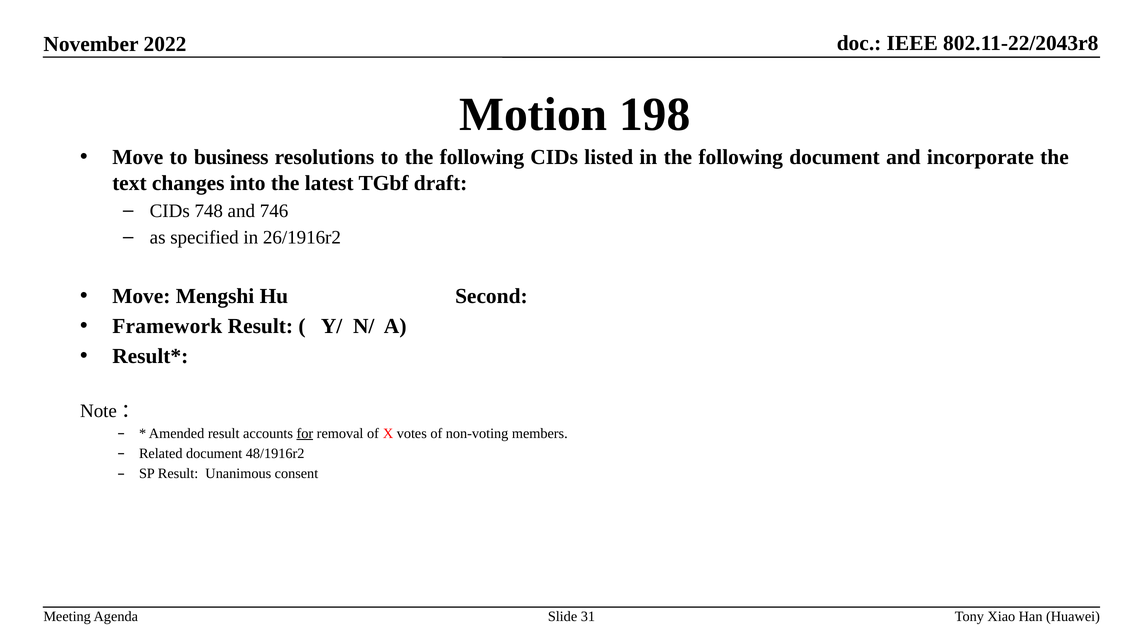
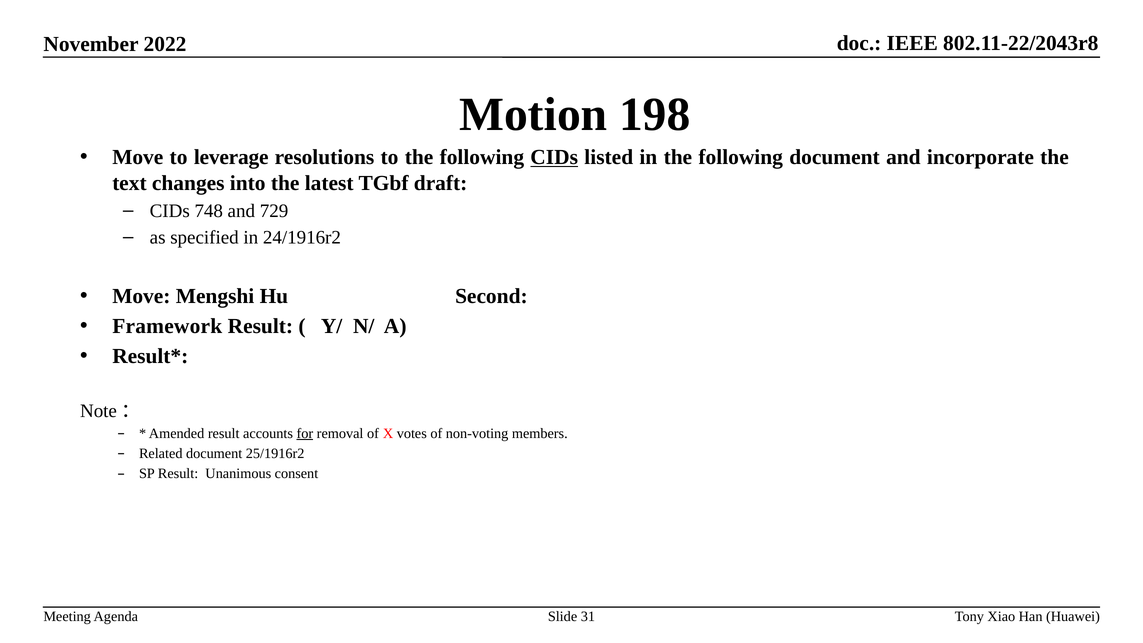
business: business -> leverage
CIDs at (554, 157) underline: none -> present
746: 746 -> 729
26/1916r2: 26/1916r2 -> 24/1916r2
48/1916r2: 48/1916r2 -> 25/1916r2
